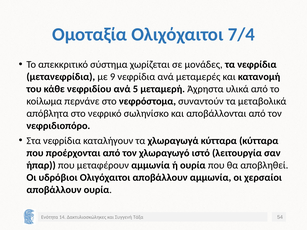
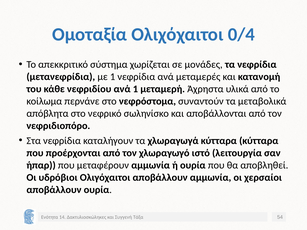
7/4: 7/4 -> 0/4
με 9: 9 -> 1
ανά 5: 5 -> 1
